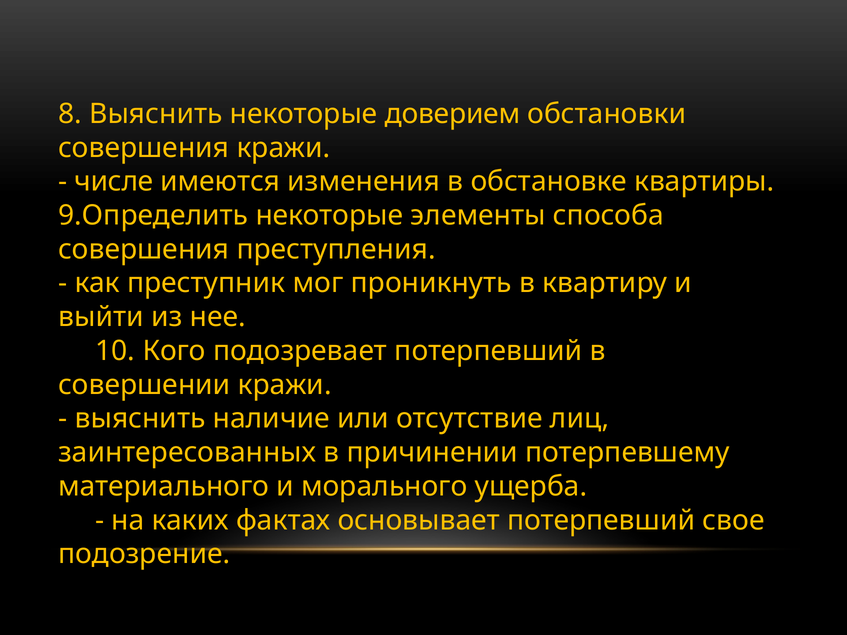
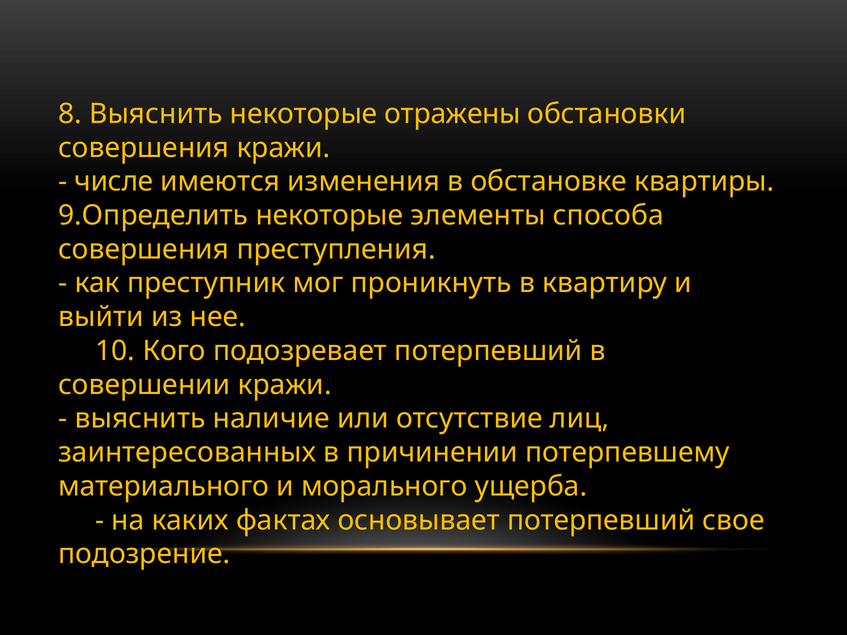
доверием: доверием -> отражены
